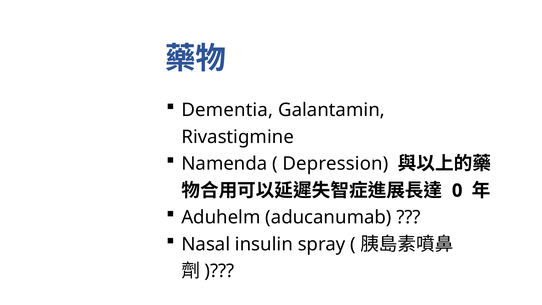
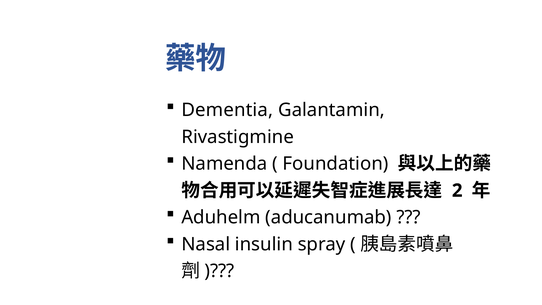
Depression: Depression -> Foundation
0: 0 -> 2
